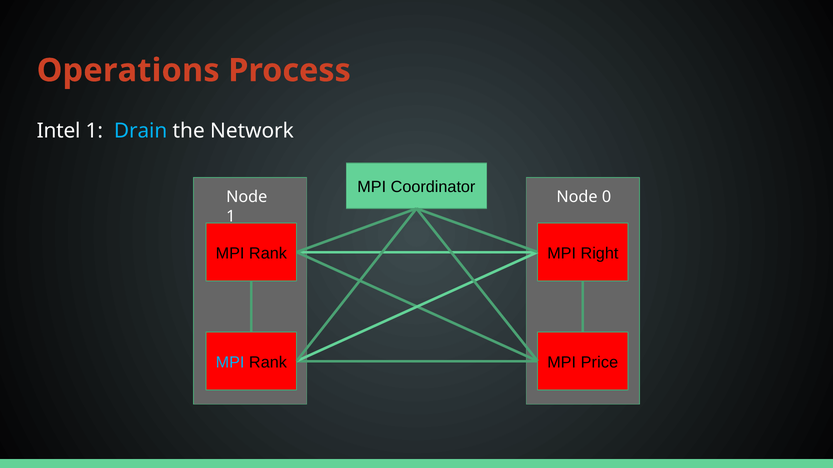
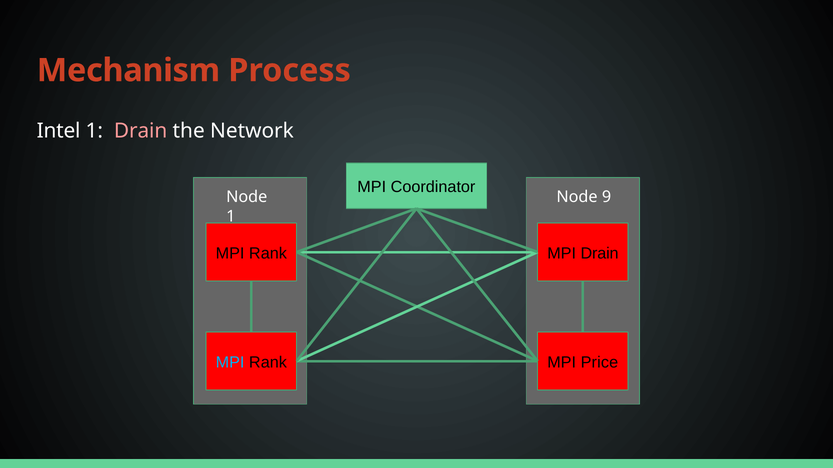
Operations: Operations -> Mechanism
Drain at (141, 131) colour: light blue -> pink
0: 0 -> 9
MPI Right: Right -> Drain
